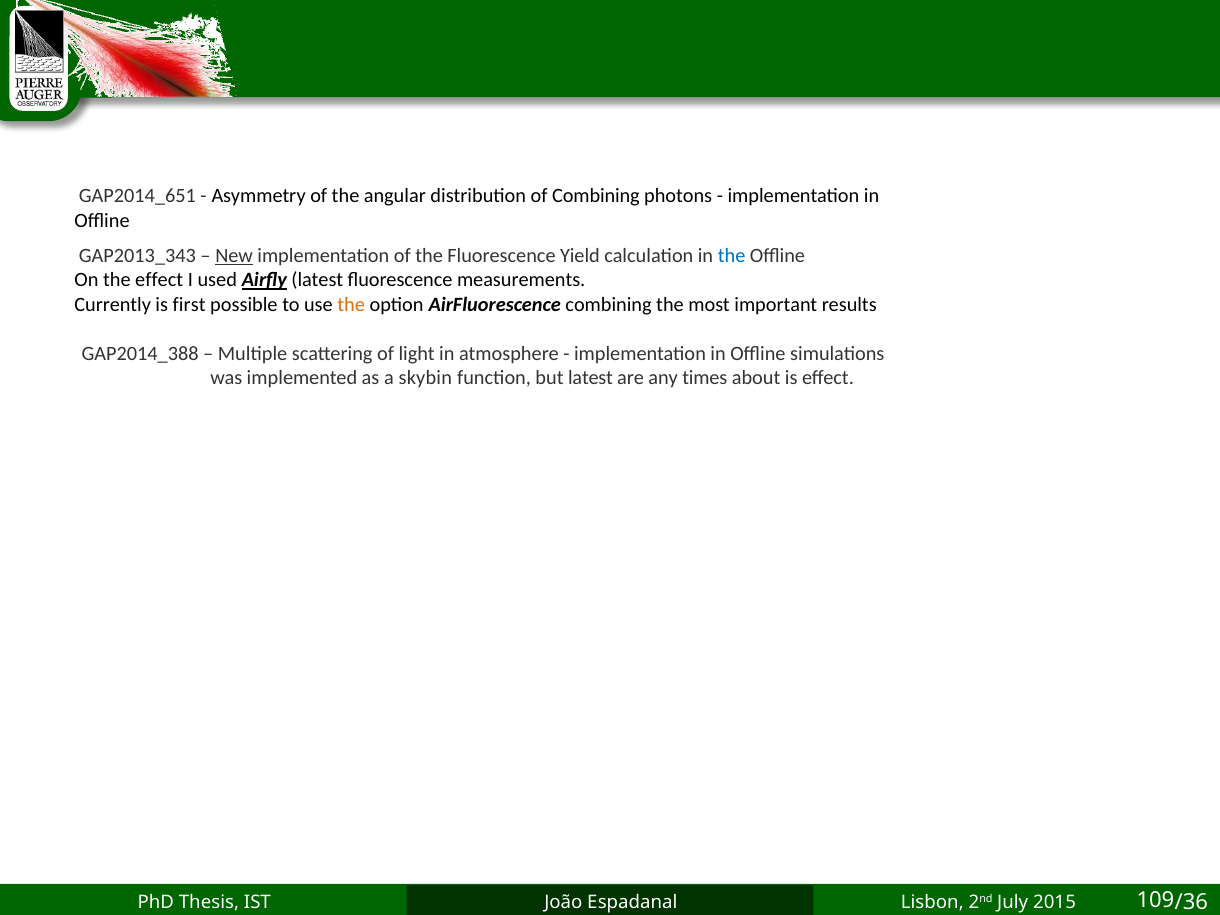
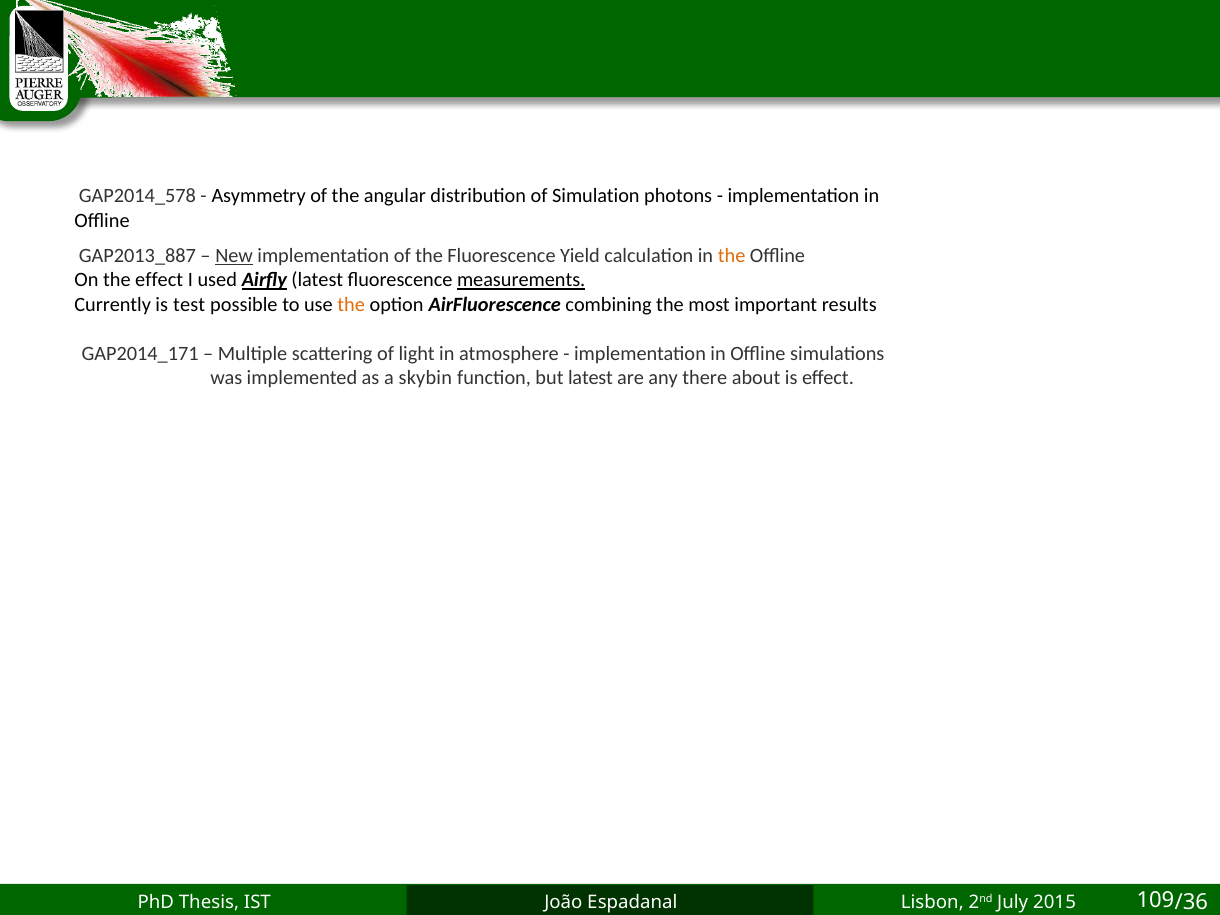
GAP2014_651: GAP2014_651 -> GAP2014_578
of Combining: Combining -> Simulation
GAP2013_343: GAP2013_343 -> GAP2013_887
the at (732, 256) colour: blue -> orange
measurements underline: none -> present
first: first -> test
GAP2014_388: GAP2014_388 -> GAP2014_171
times: times -> there
